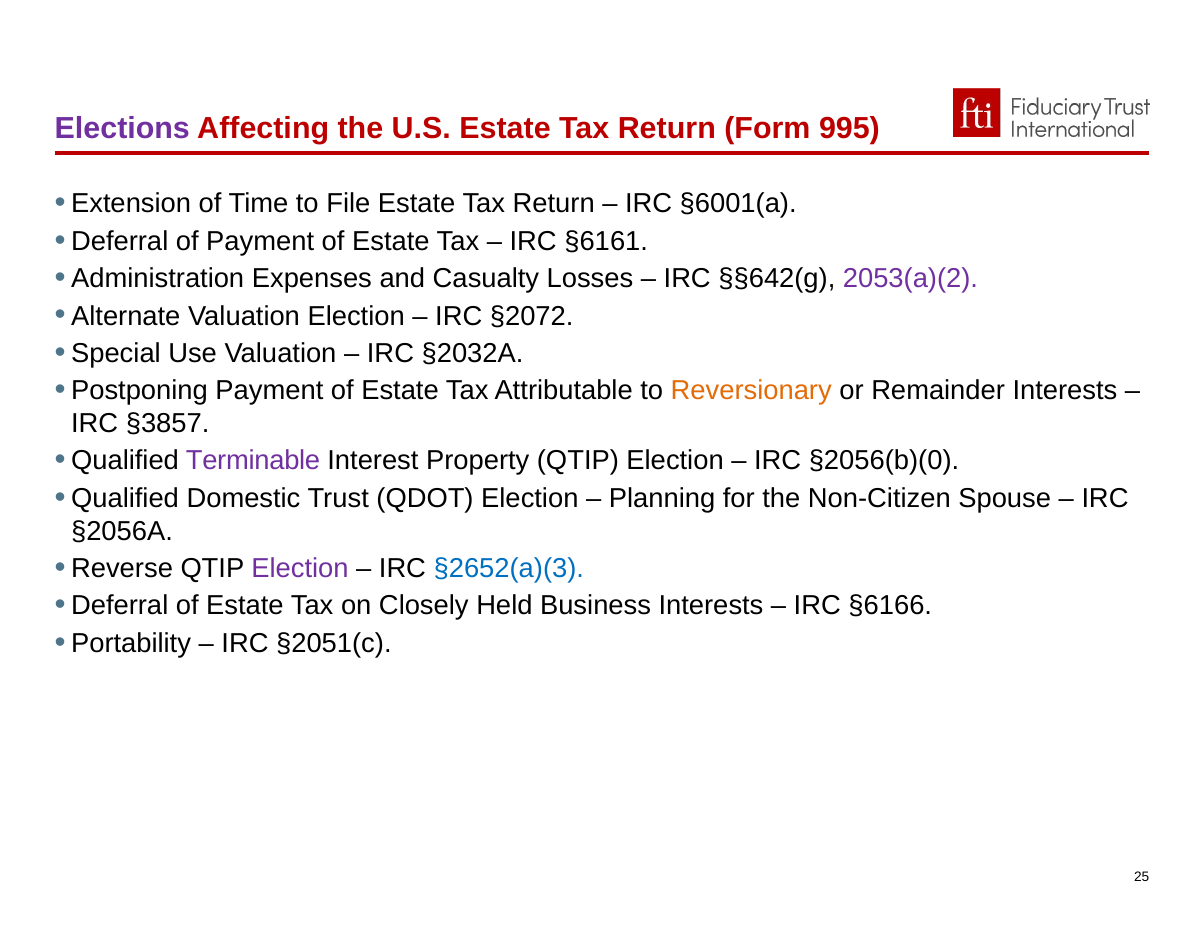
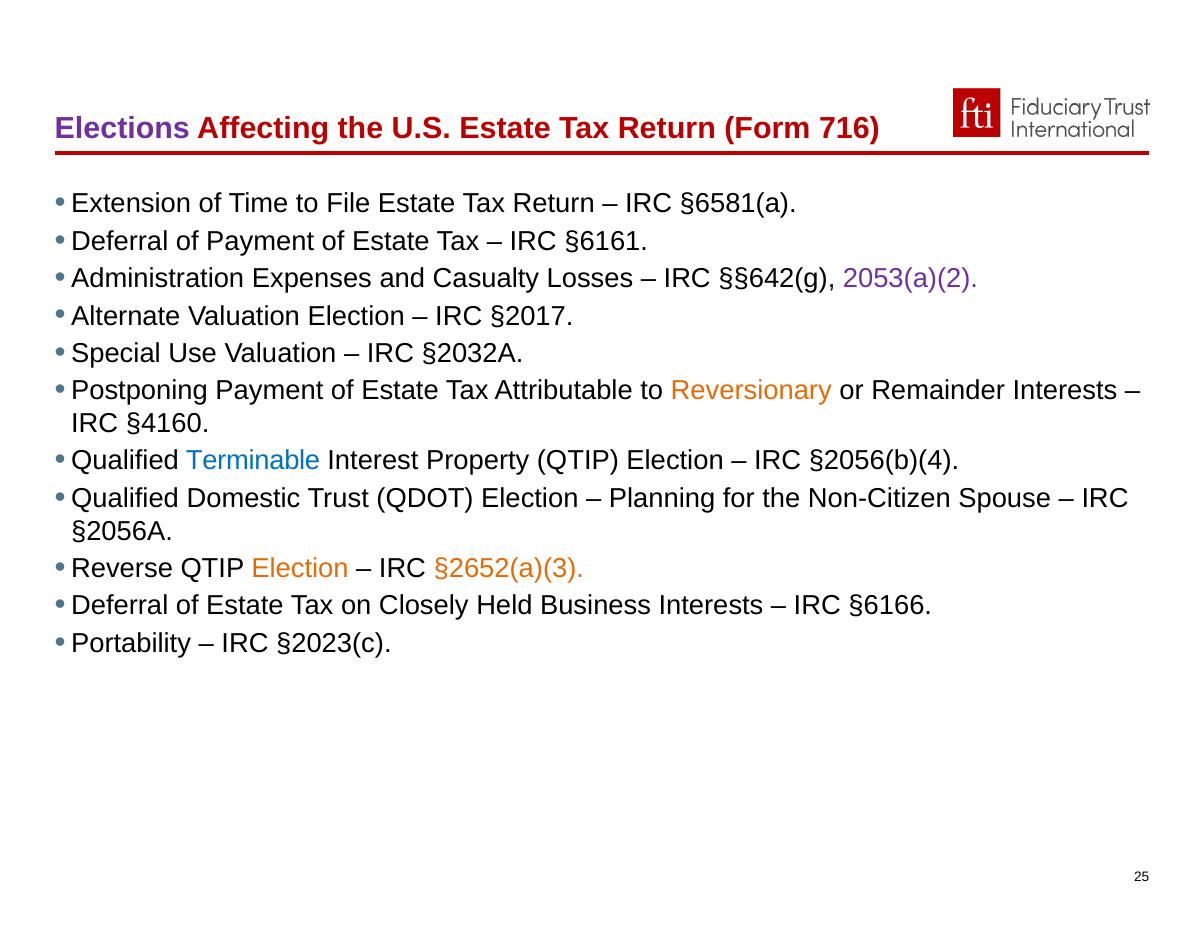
995: 995 -> 716
§6001(a: §6001(a -> §6581(a
§2072: §2072 -> §2017
§3857: §3857 -> §4160
Terminable colour: purple -> blue
§2056(b)(0: §2056(b)(0 -> §2056(b)(4
Election at (300, 569) colour: purple -> orange
§2652(a)(3 colour: blue -> orange
§2051(c: §2051(c -> §2023(c
